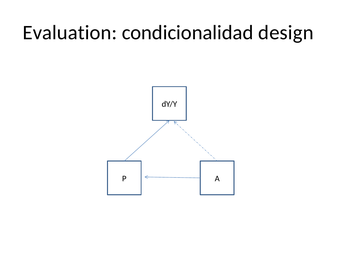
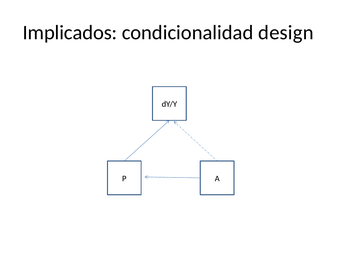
Evaluation: Evaluation -> Implicados
